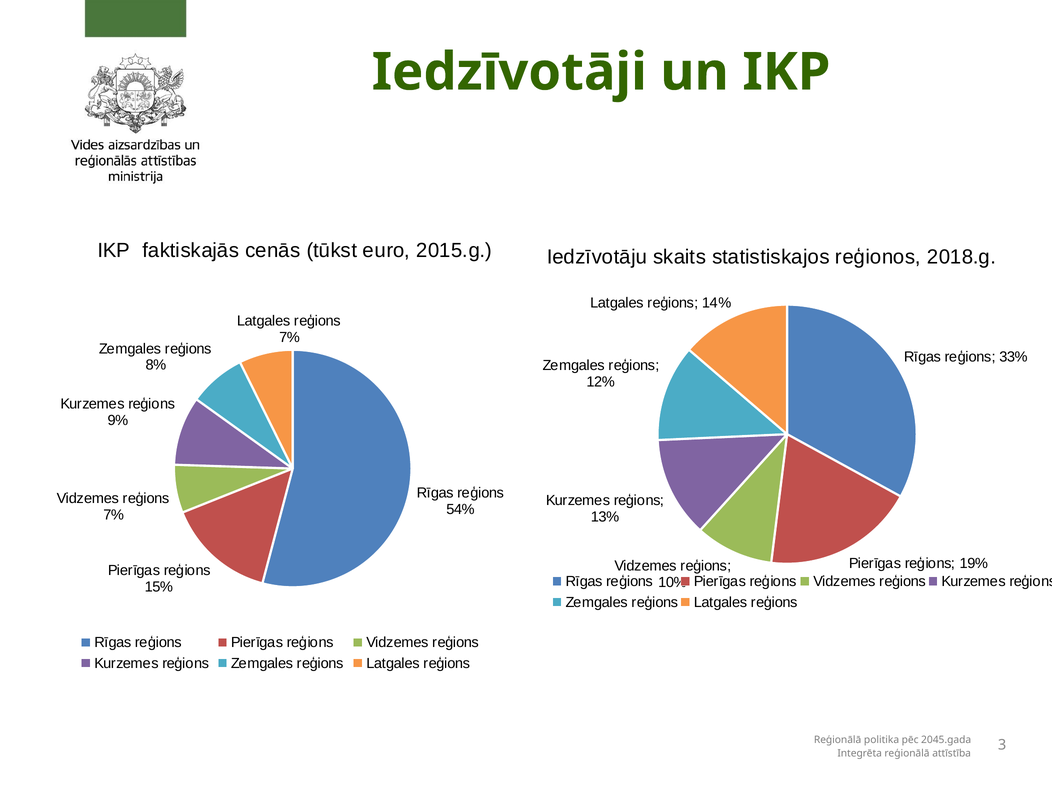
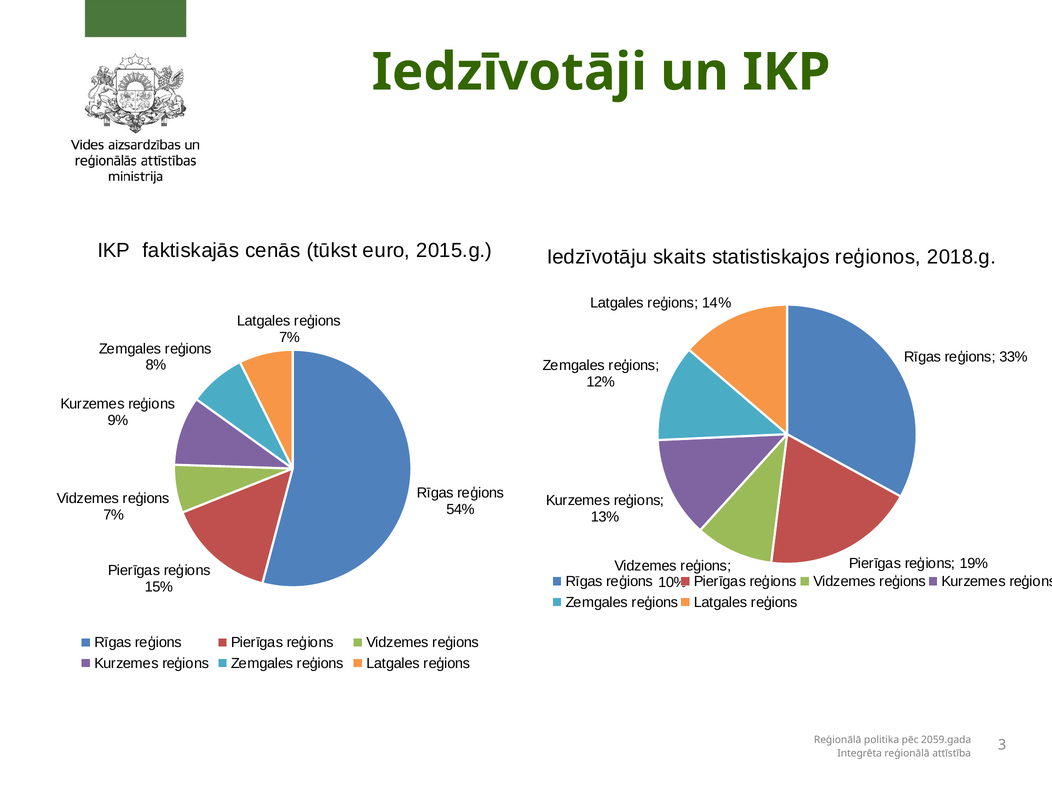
2045.gada: 2045.gada -> 2059.gada
